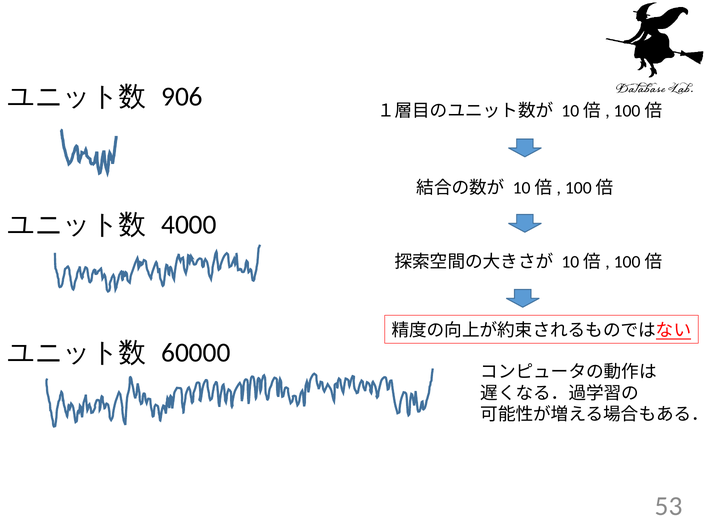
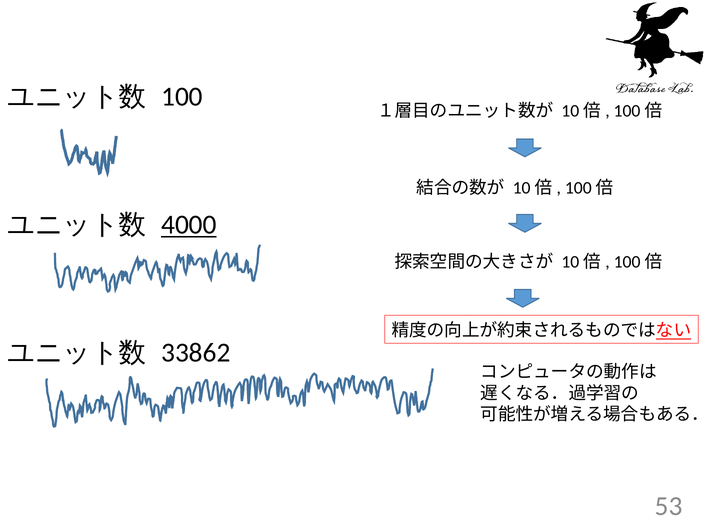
906: 906 -> 100
4000 underline: none -> present
60000: 60000 -> 33862
